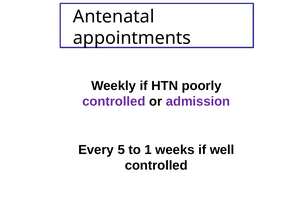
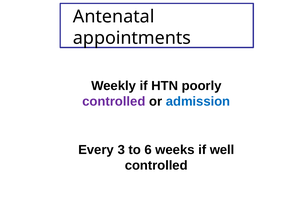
admission colour: purple -> blue
5: 5 -> 3
1: 1 -> 6
